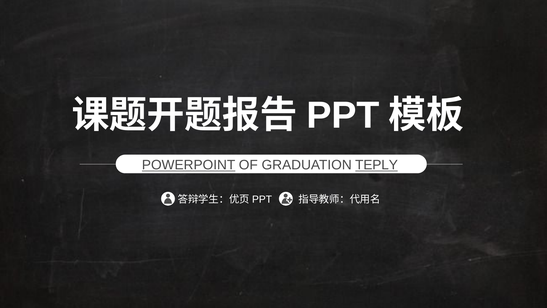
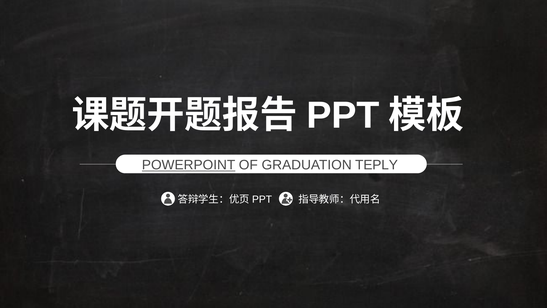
TEPLY underline: present -> none
